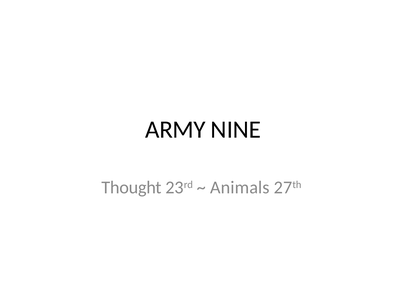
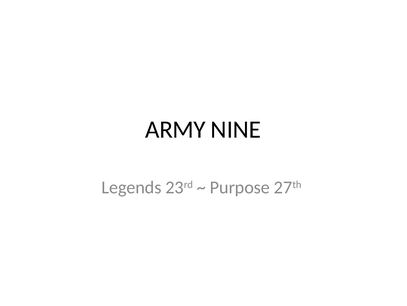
Thought: Thought -> Legends
Animals: Animals -> Purpose
